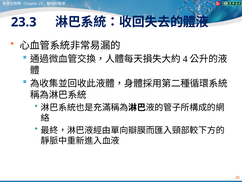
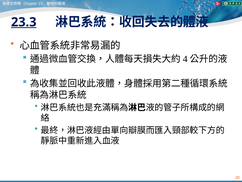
23.3 underline: none -> present
